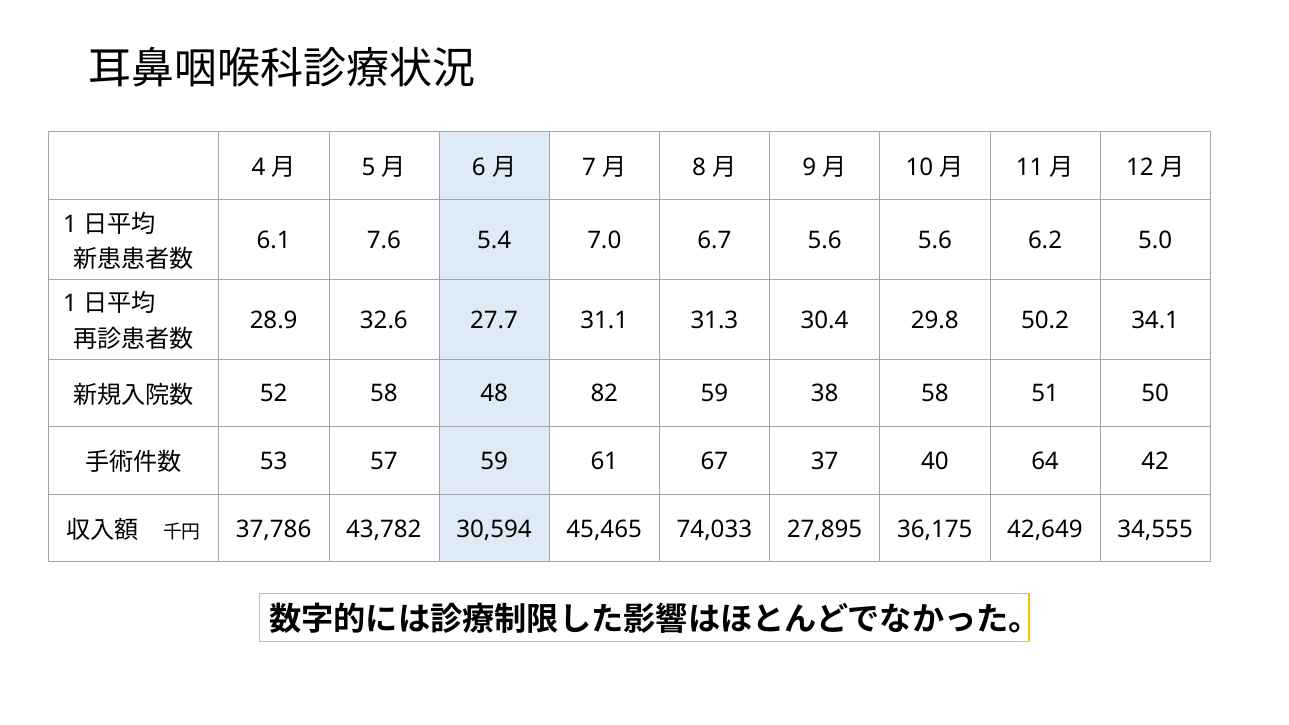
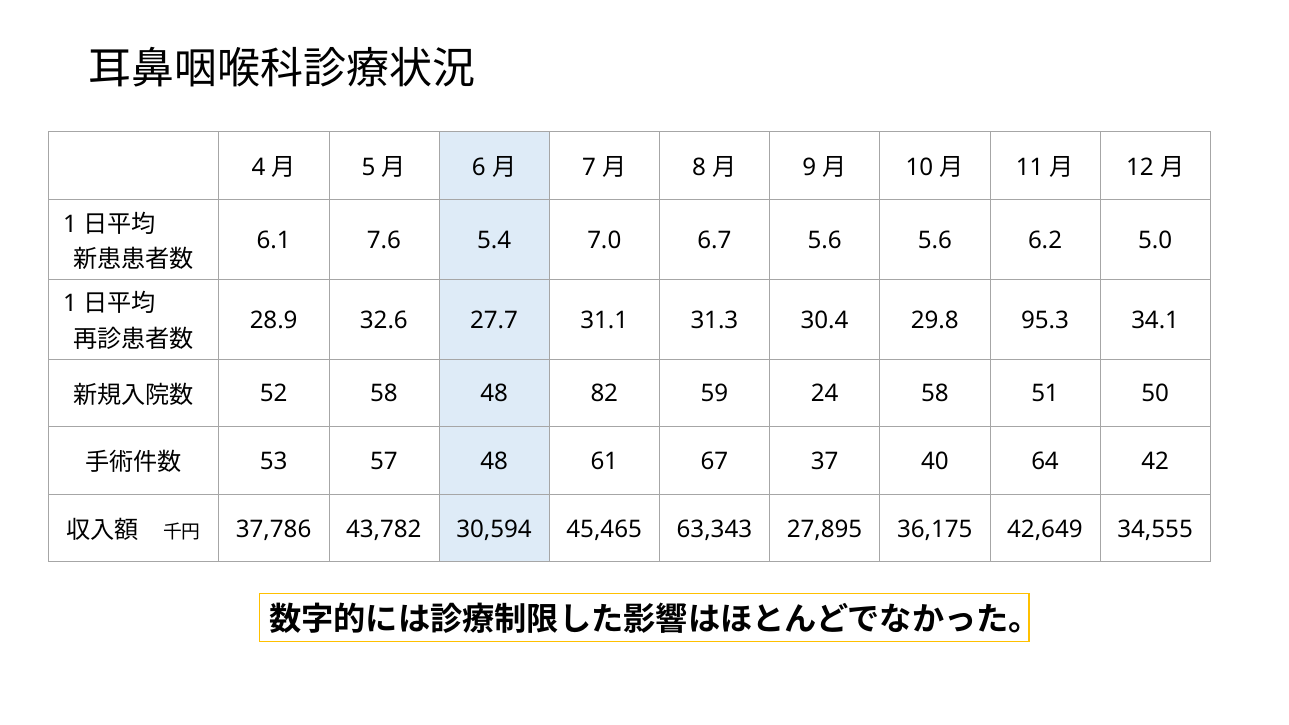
50.2: 50.2 -> 95.3
38: 38 -> 24
57 59: 59 -> 48
74,033: 74,033 -> 63,343
